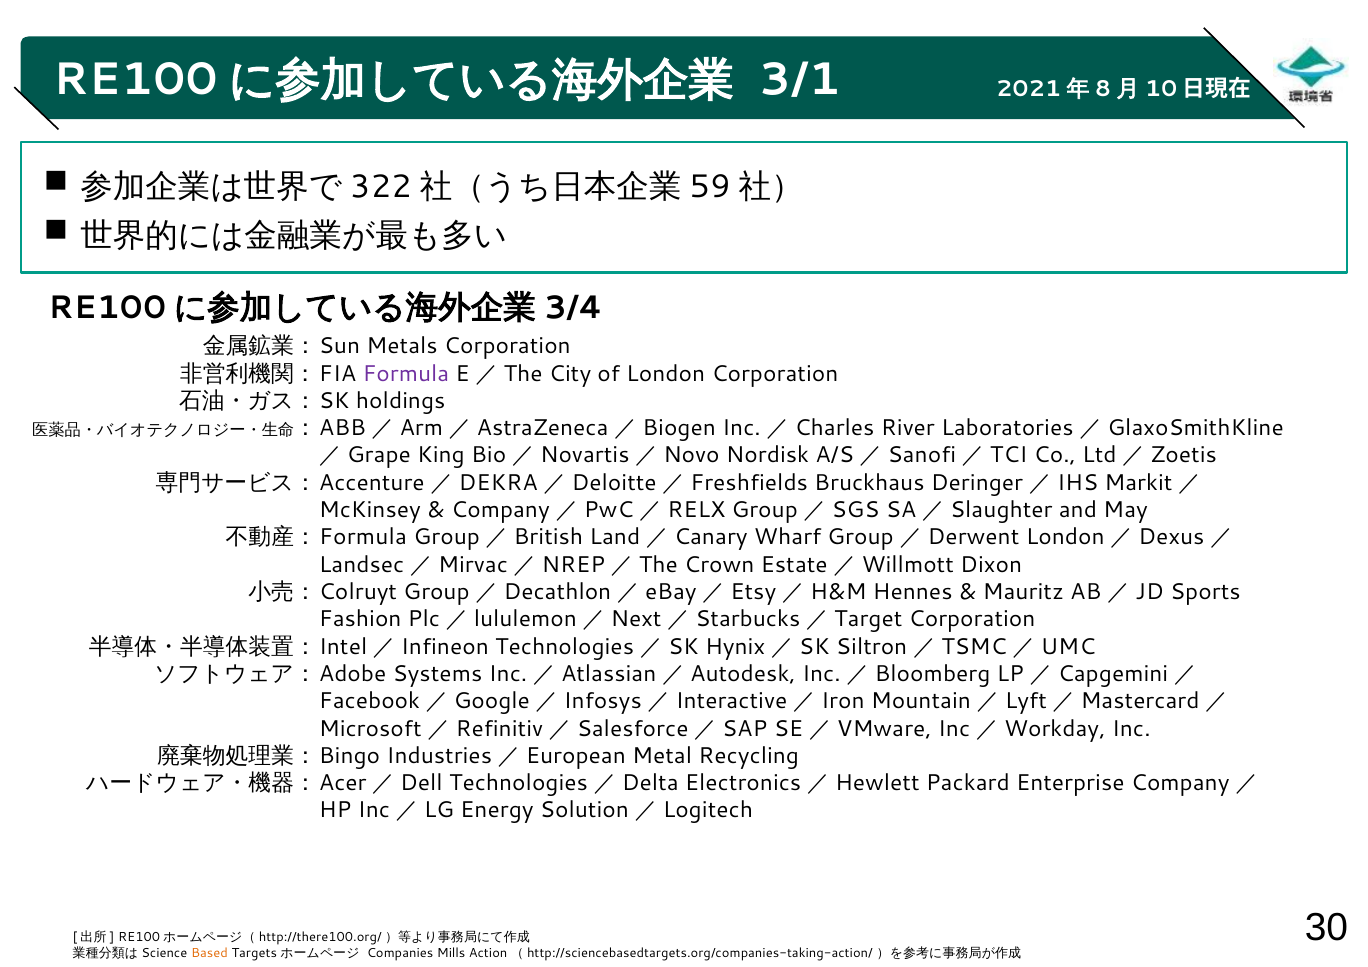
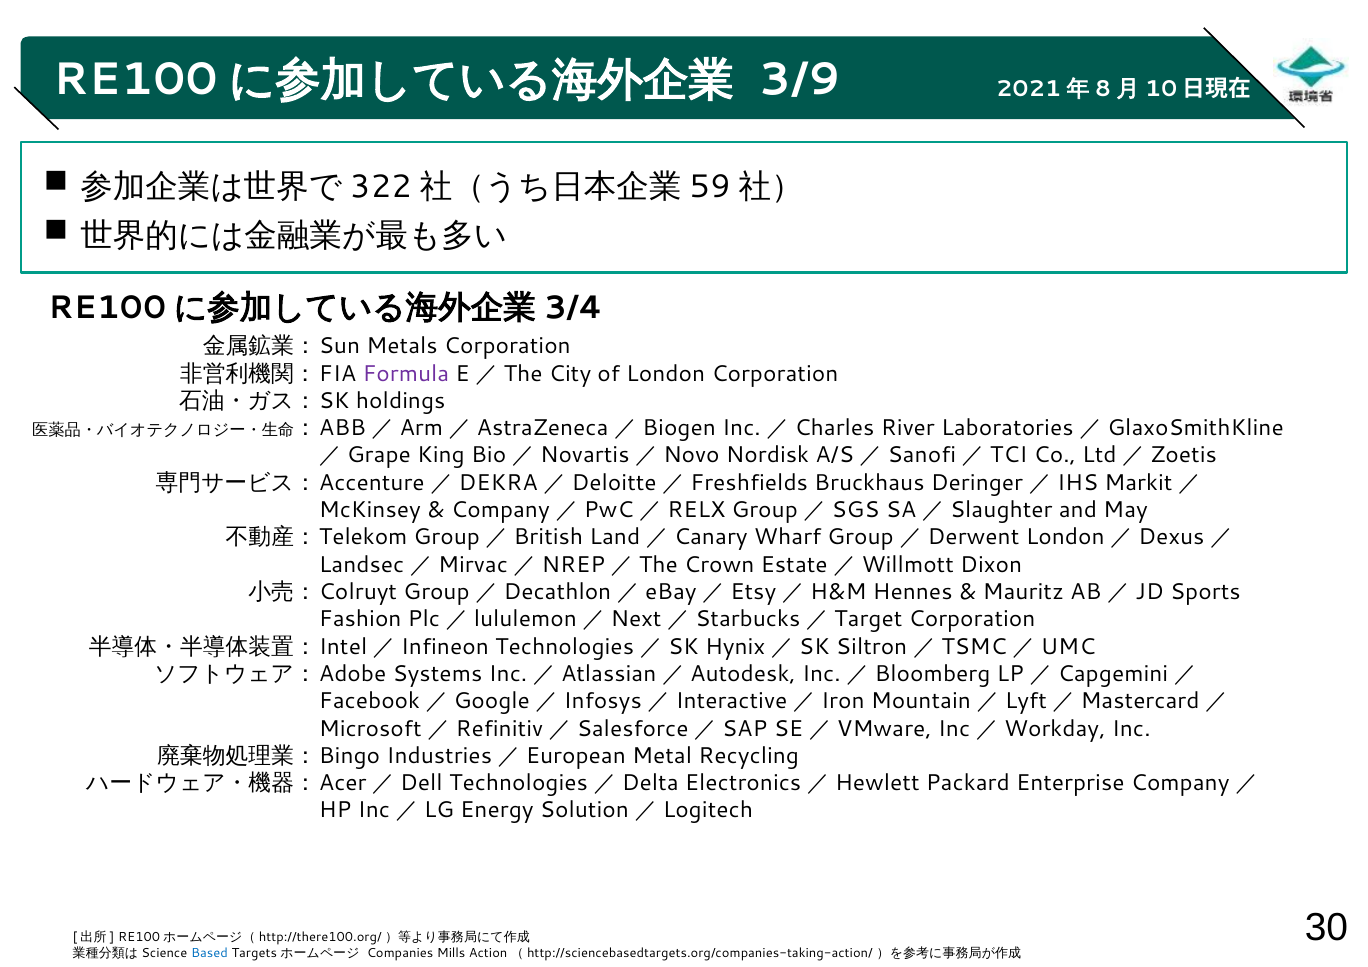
3/1: 3/1 -> 3/9
Formula at (363, 537): Formula -> Telekom
Based colour: orange -> blue
